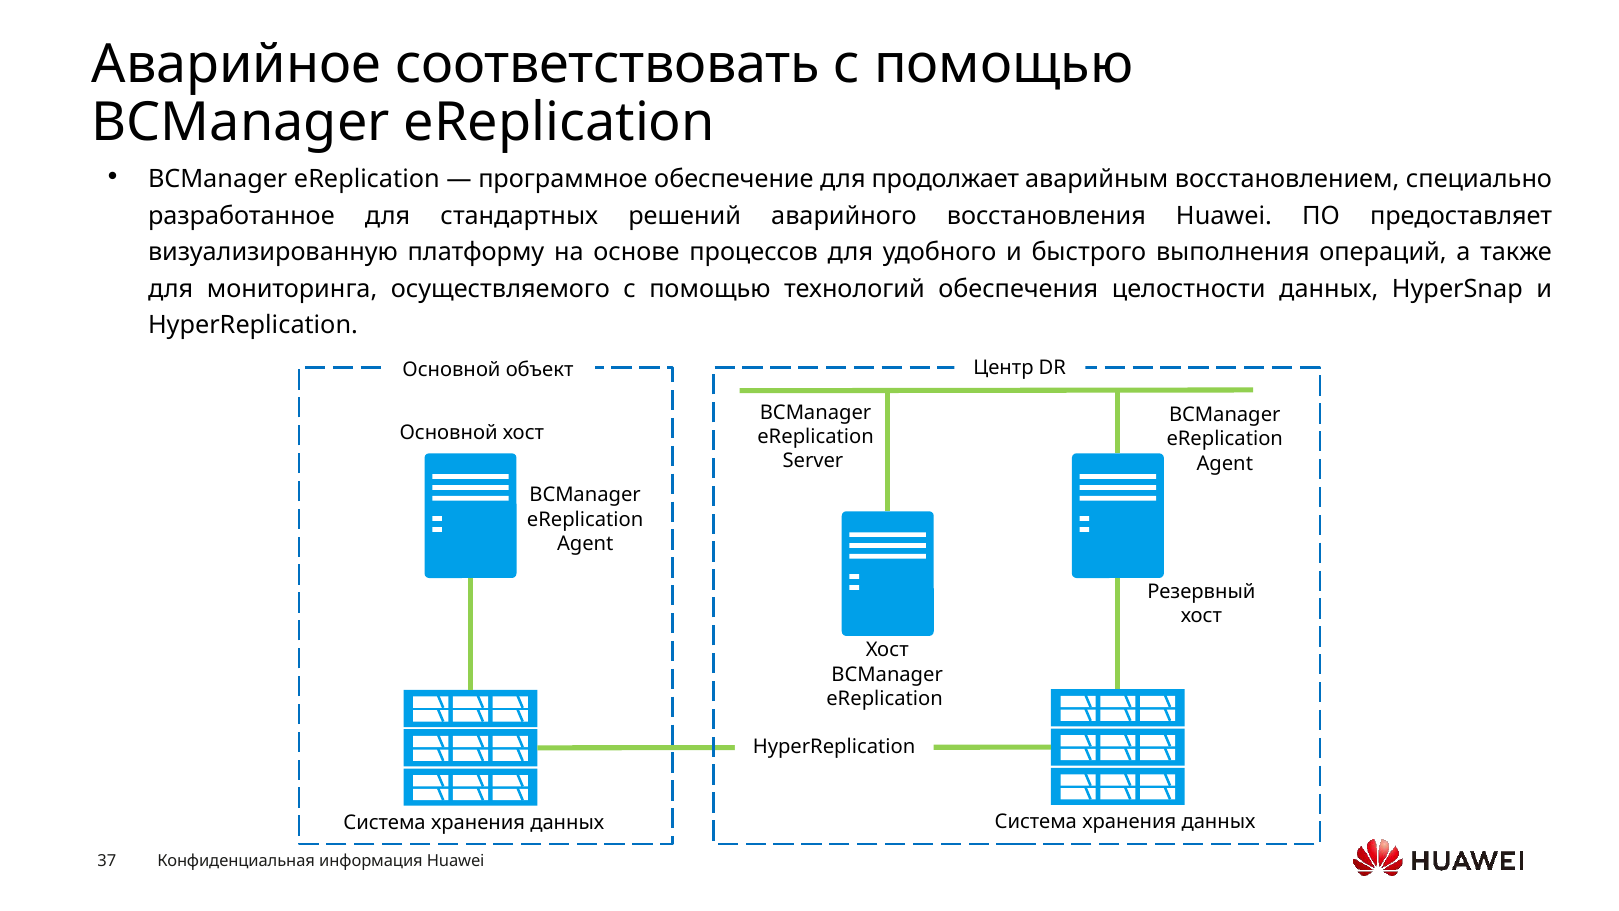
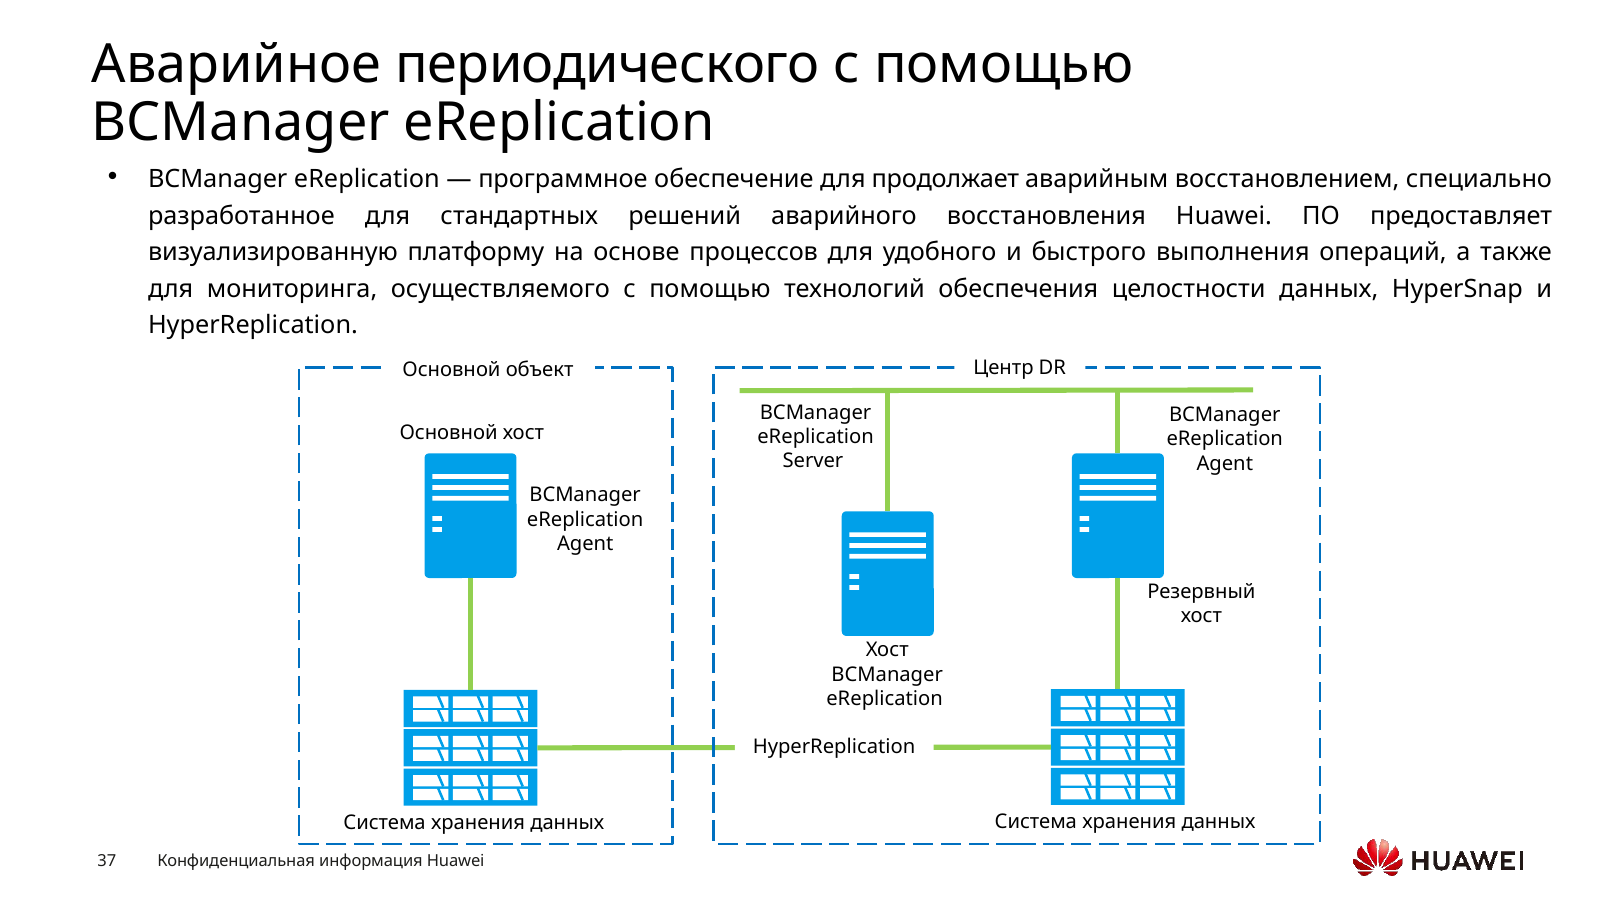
соответствовать: соответствовать -> периодического
